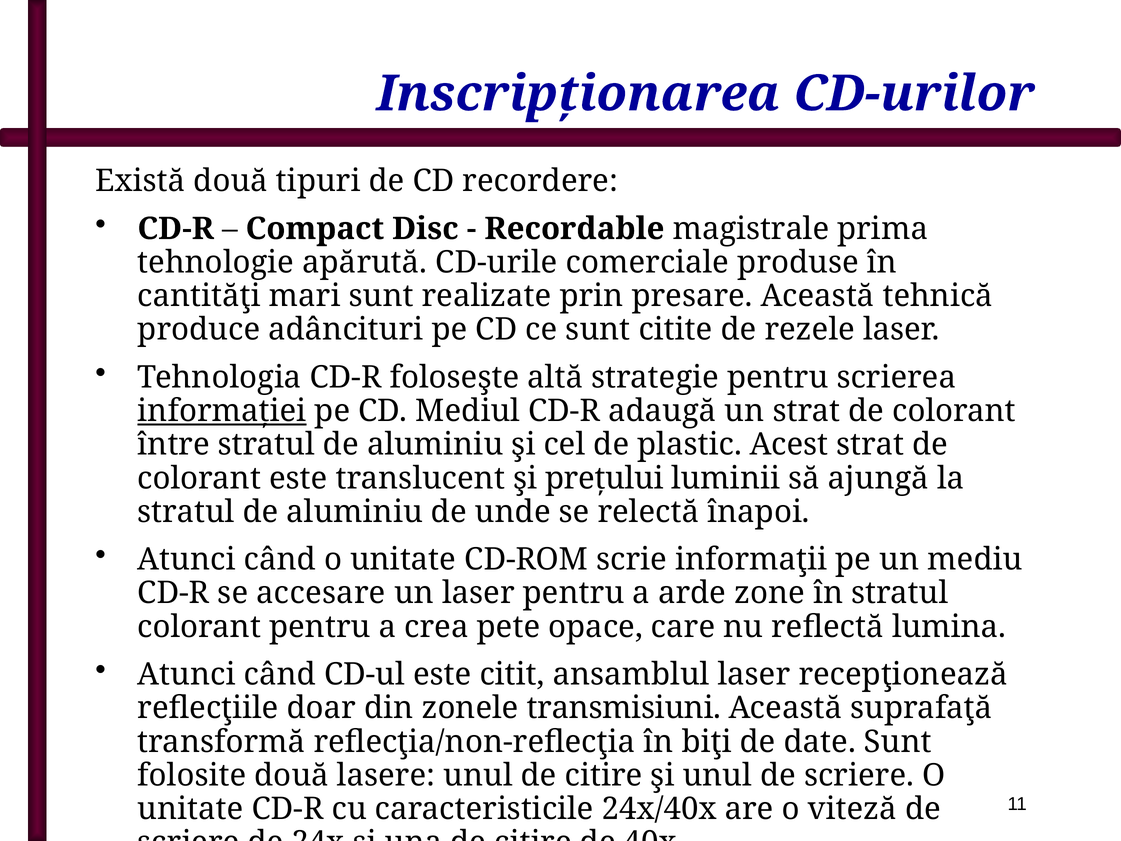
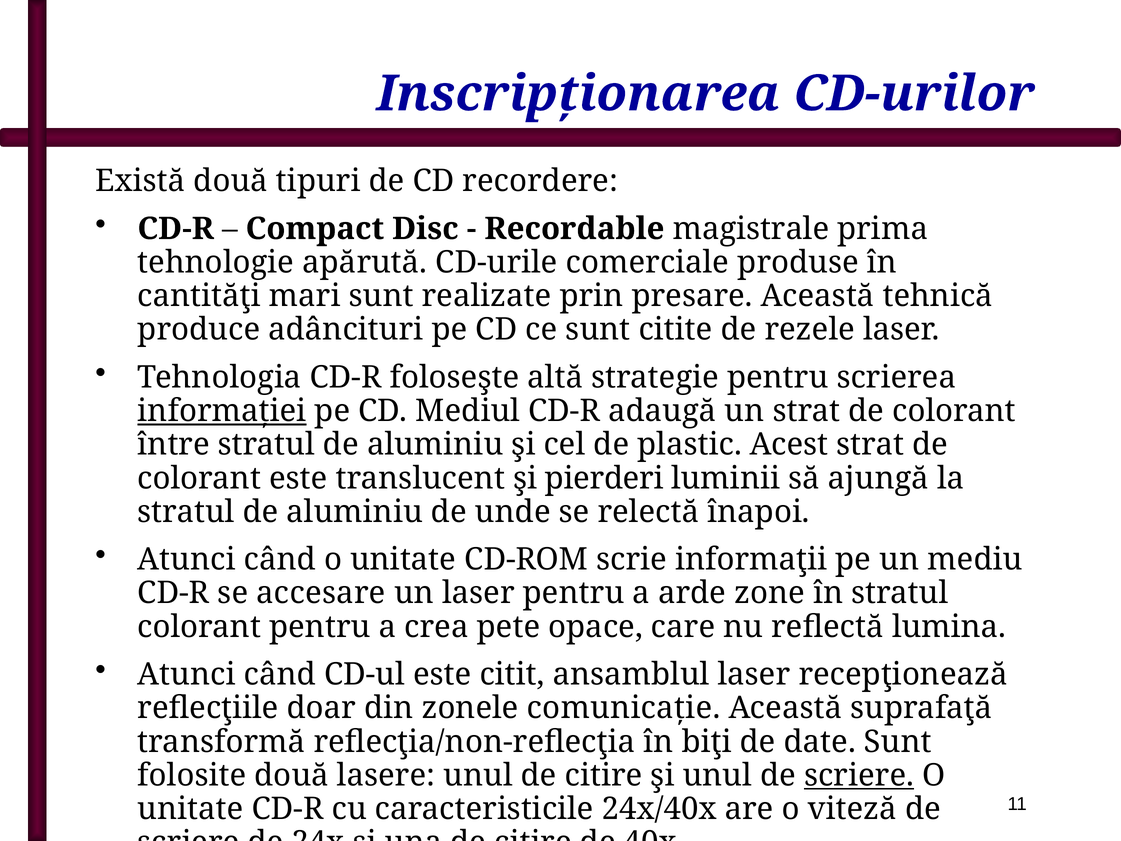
preţului: preţului -> pierderi
transmisiuni: transmisiuni -> comunicaţie
scriere at (859, 775) underline: none -> present
